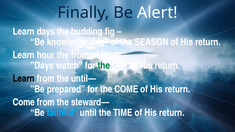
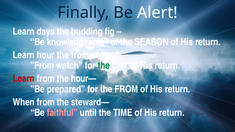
”Days: ”Days -> ”From
Learn at (24, 79) colour: black -> red
until—: until— -> hour—
for the COME: COME -> FROM
Come at (24, 102): Come -> When
faithful colour: light blue -> pink
